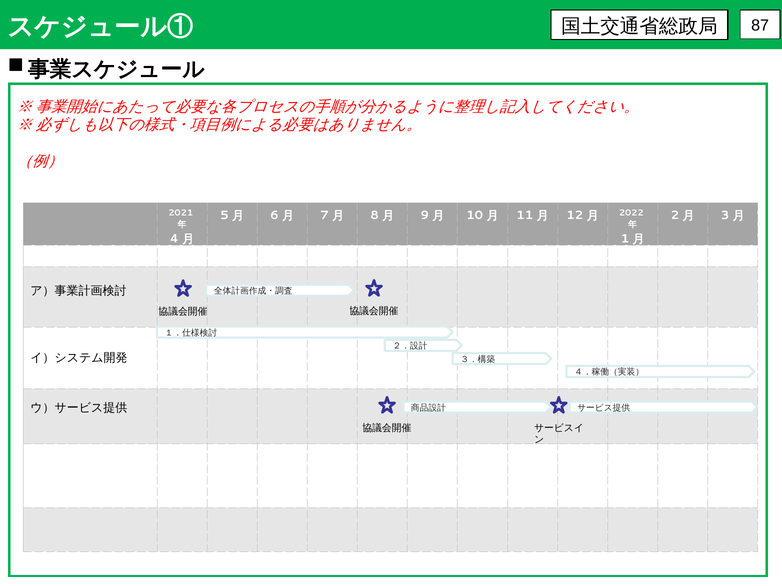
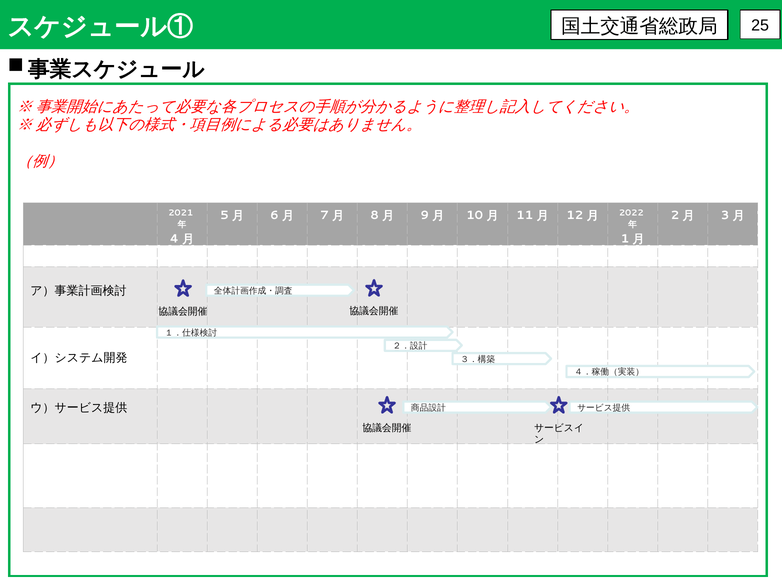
87: 87 -> 25
